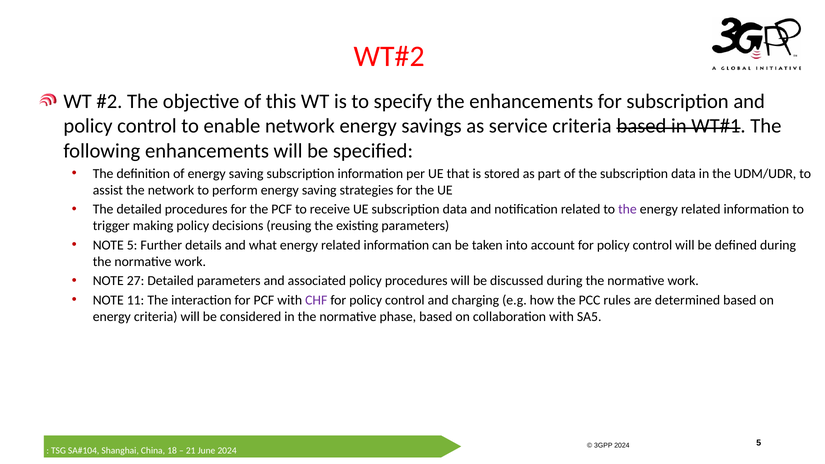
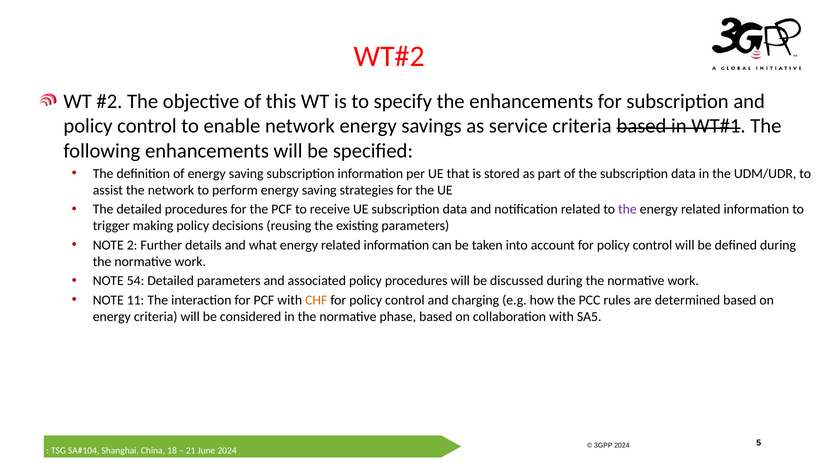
NOTE 5: 5 -> 2
27: 27 -> 54
CHF colour: purple -> orange
